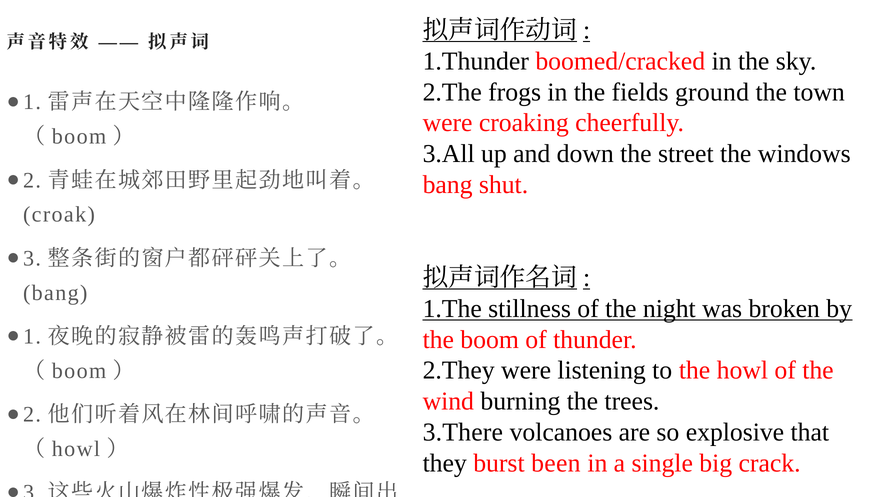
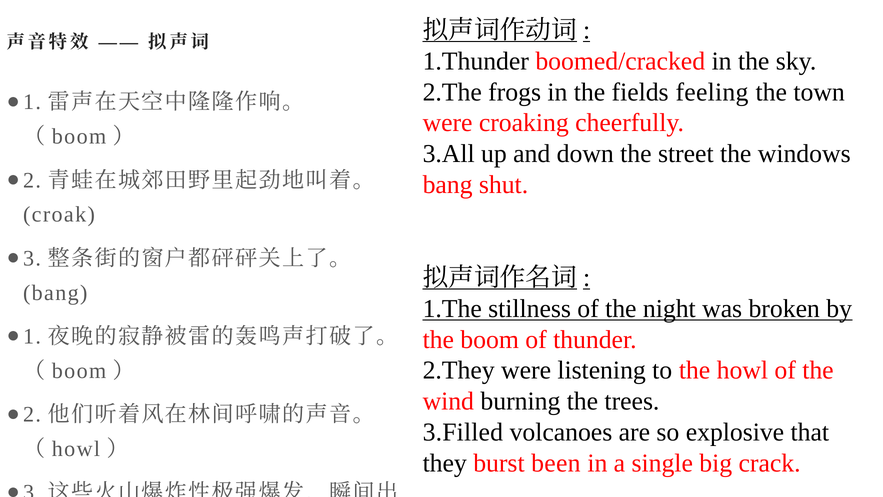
ground: ground -> feeling
3.There: 3.There -> 3.Filled
